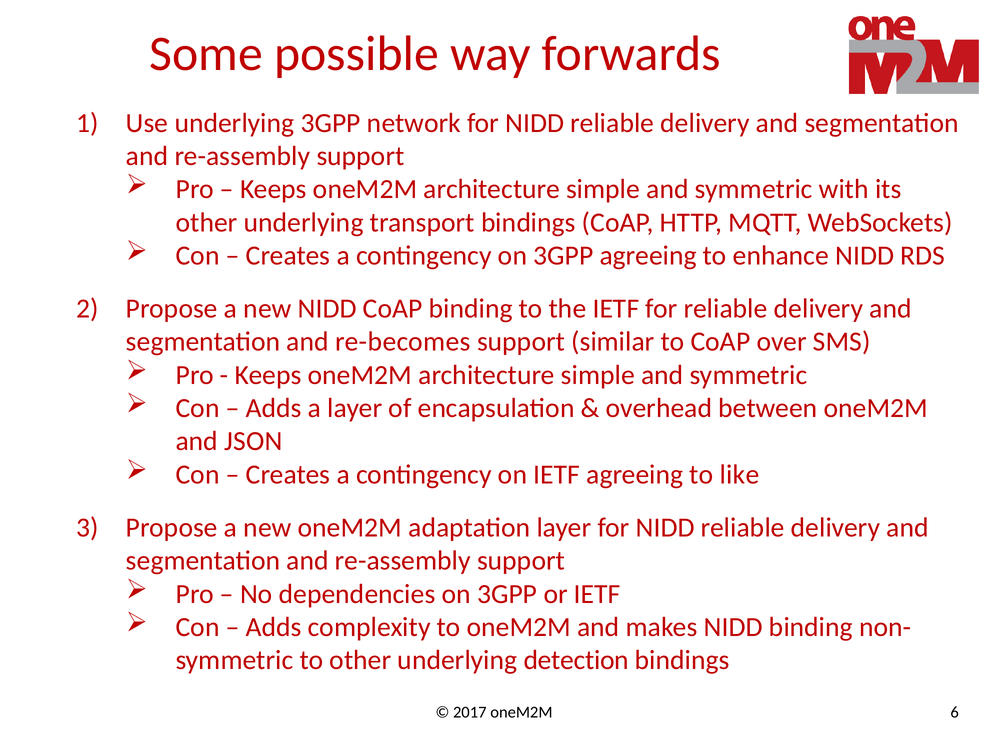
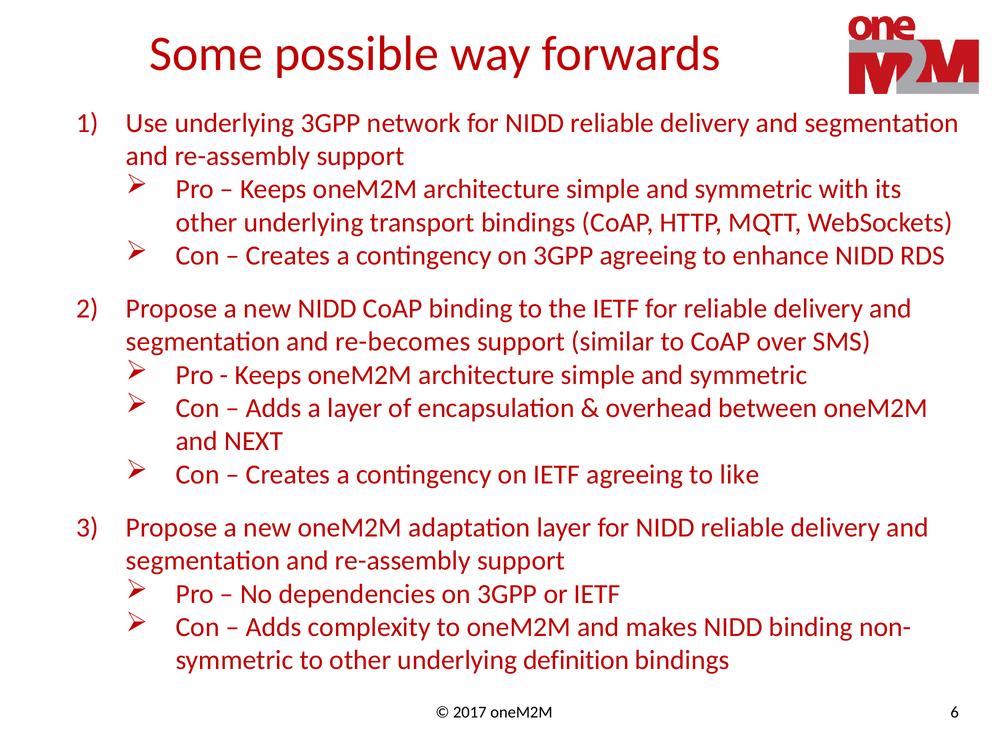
JSON: JSON -> NEXT
detection: detection -> definition
